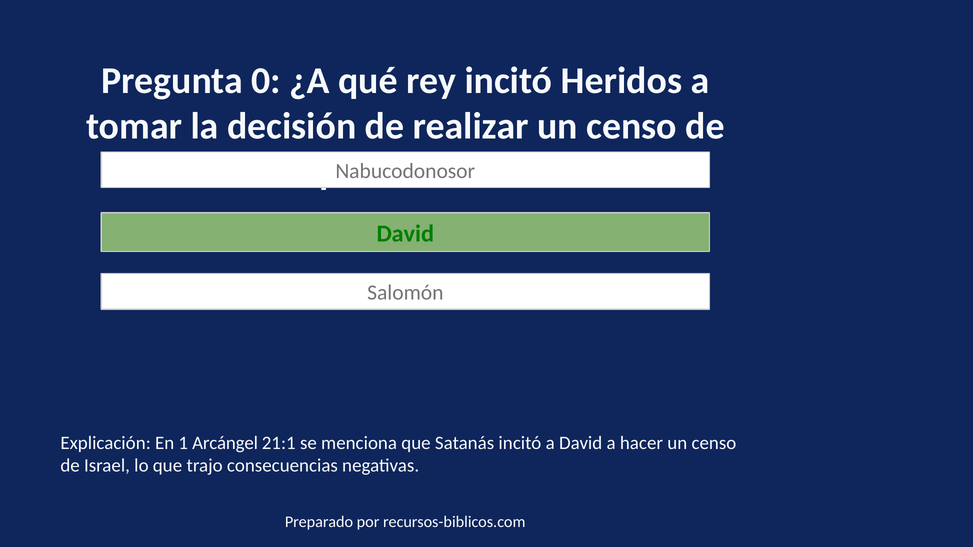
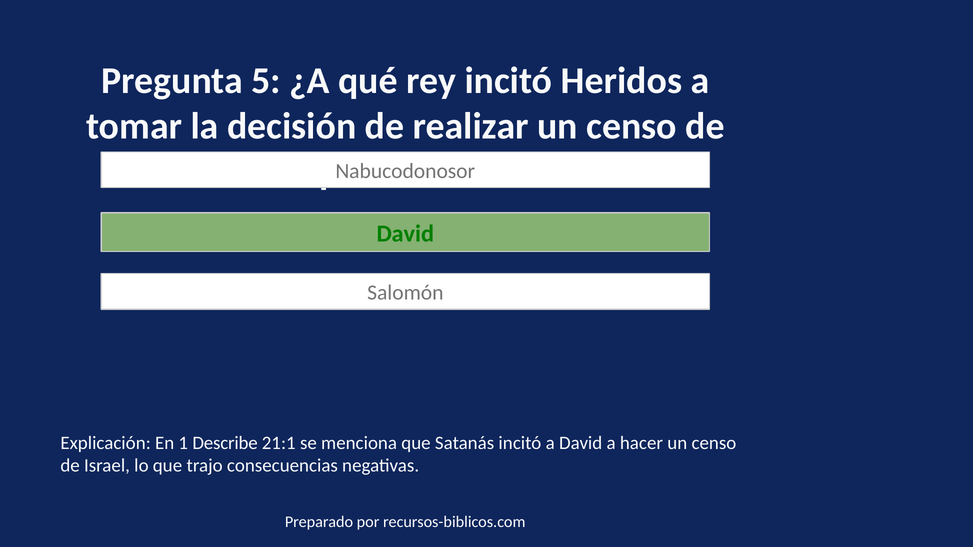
0: 0 -> 5
Arcángel: Arcángel -> Describe
